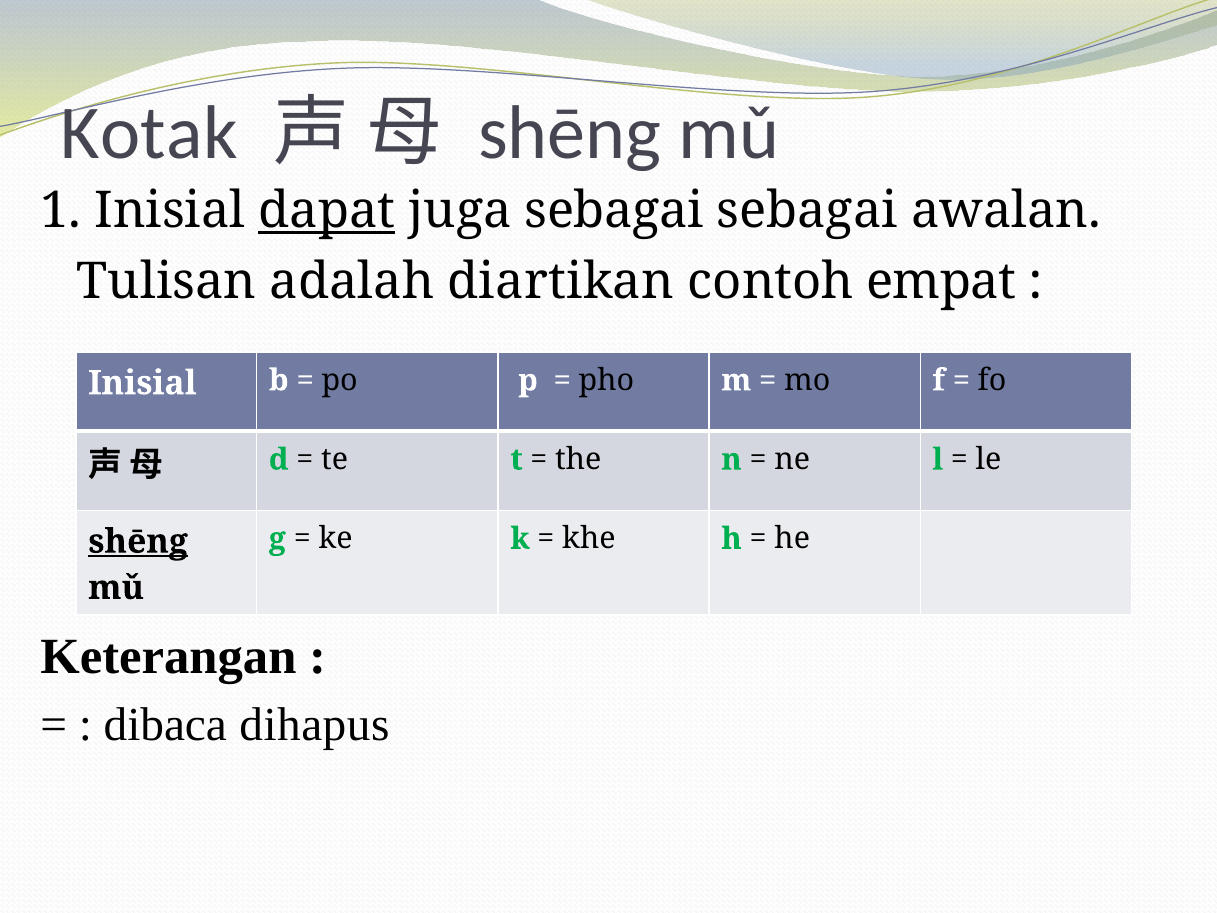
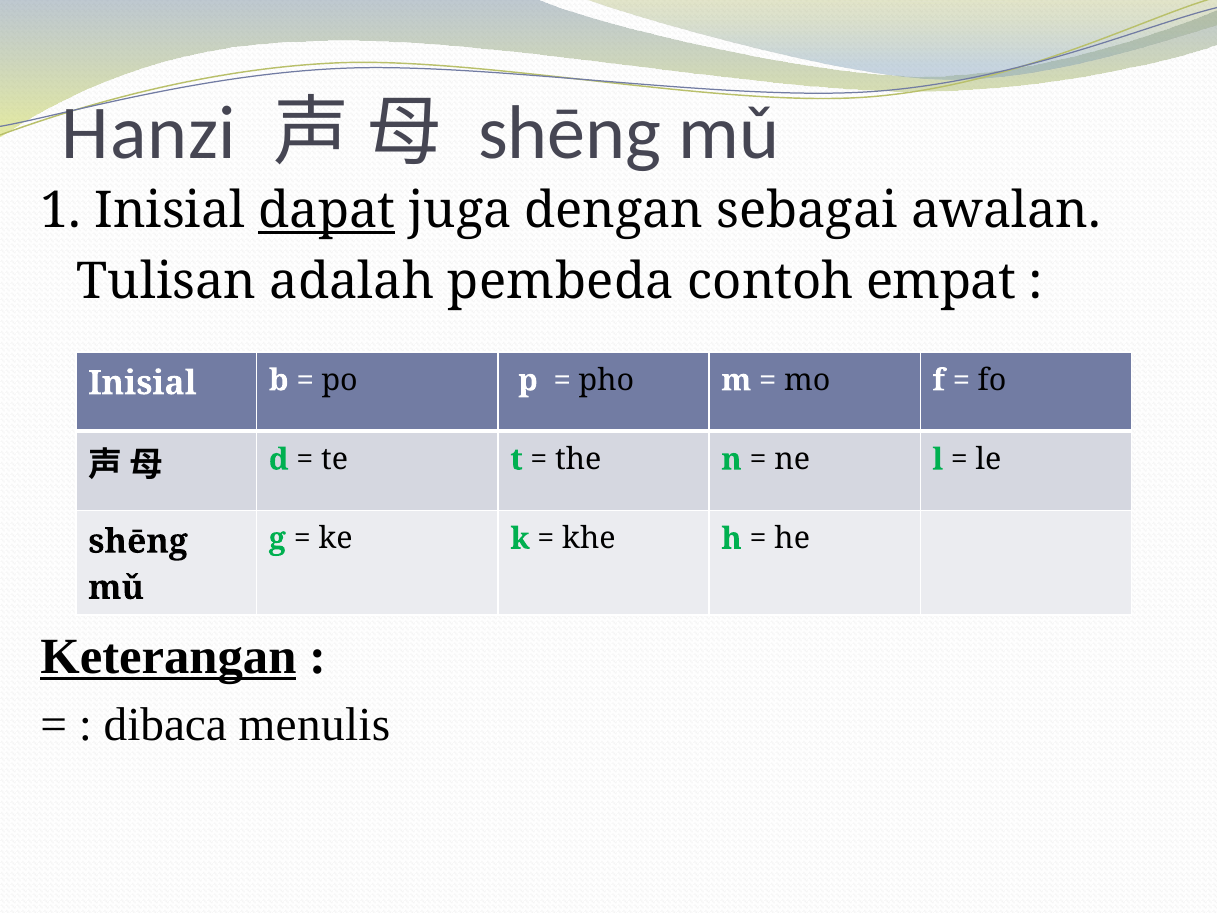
Kotak: Kotak -> Hanzi
juga sebagai: sebagai -> dengan
diartikan: diartikan -> pembeda
shēng at (138, 541) underline: present -> none
Keterangan underline: none -> present
dihapus: dihapus -> menulis
